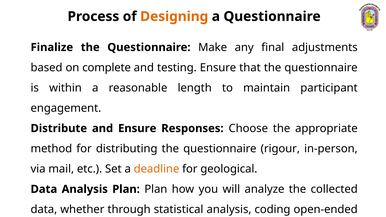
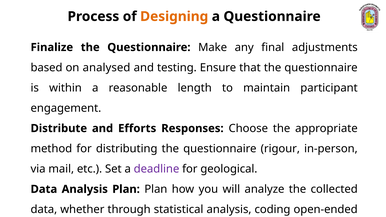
complete: complete -> analysed
and Ensure: Ensure -> Efforts
deadline colour: orange -> purple
